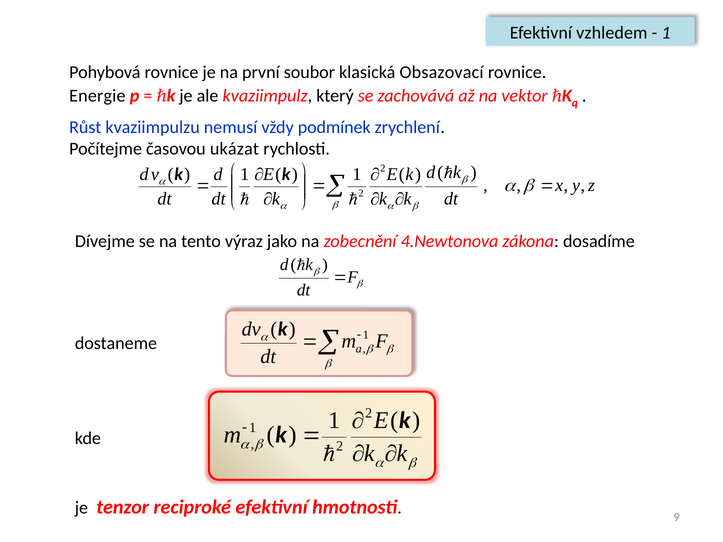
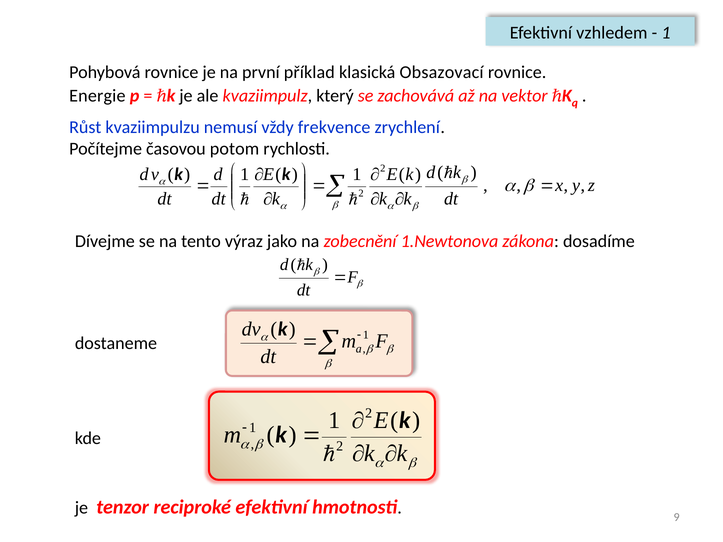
soubor: soubor -> příklad
podmínek: podmínek -> frekvence
ukázat: ukázat -> potom
4.Newtonova: 4.Newtonova -> 1.Newtonova
